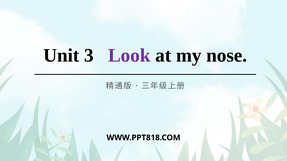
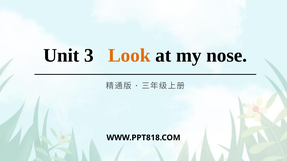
Look colour: purple -> orange
